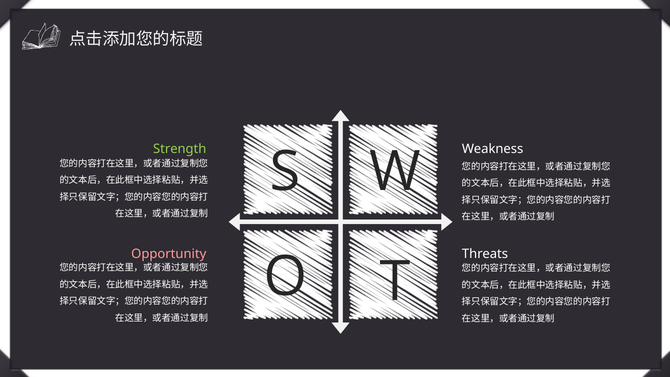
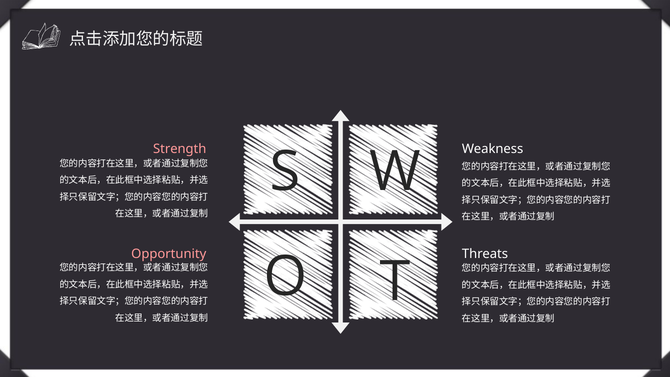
Strength colour: light green -> pink
